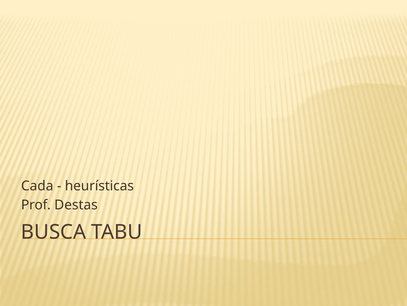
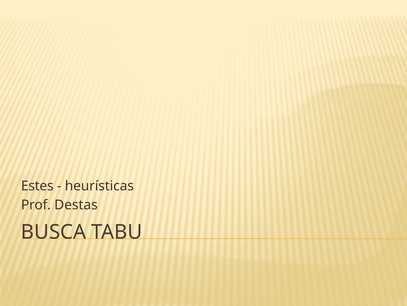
Cada: Cada -> Estes
